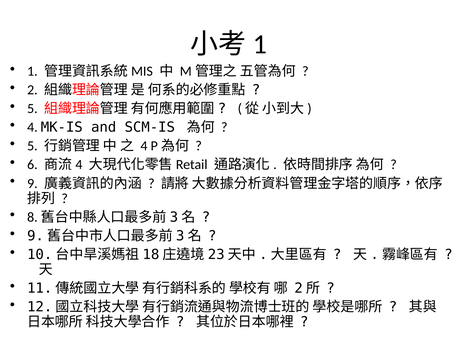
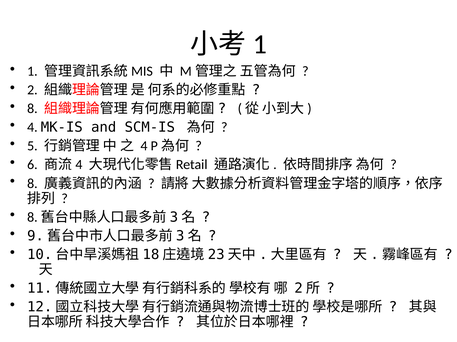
5 at (32, 109): 5 -> 8
9 at (32, 184): 9 -> 8
